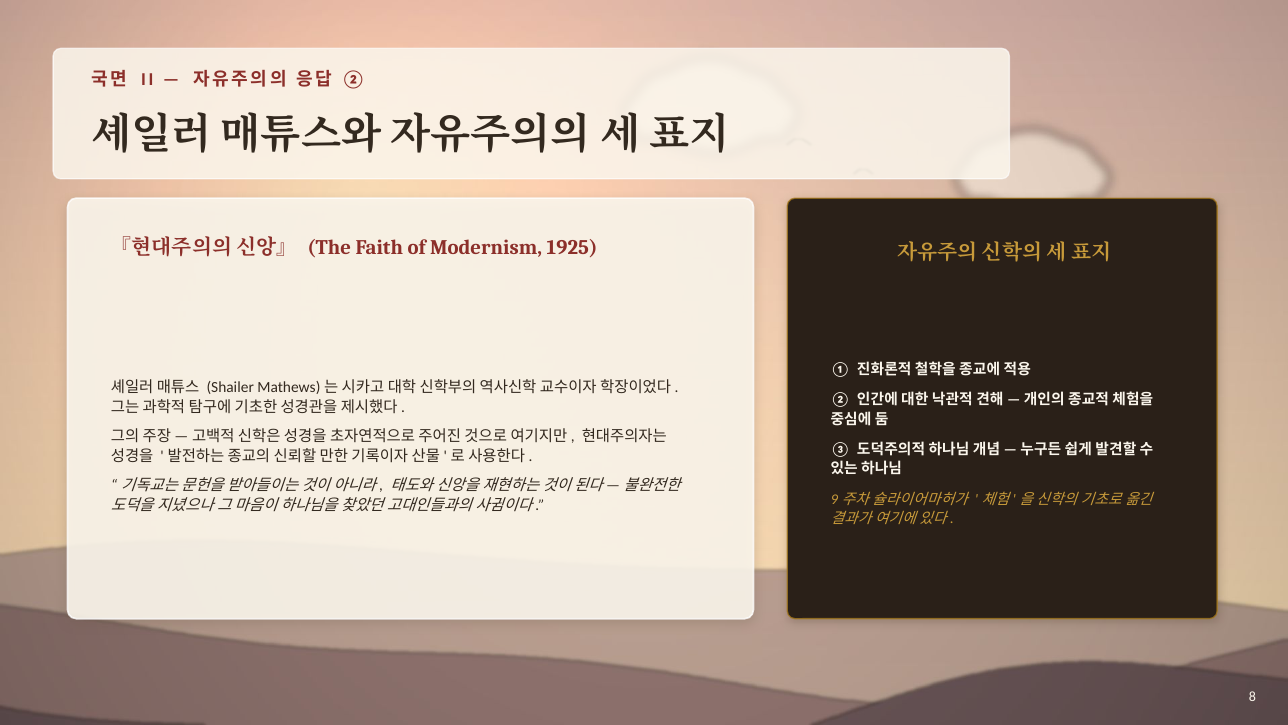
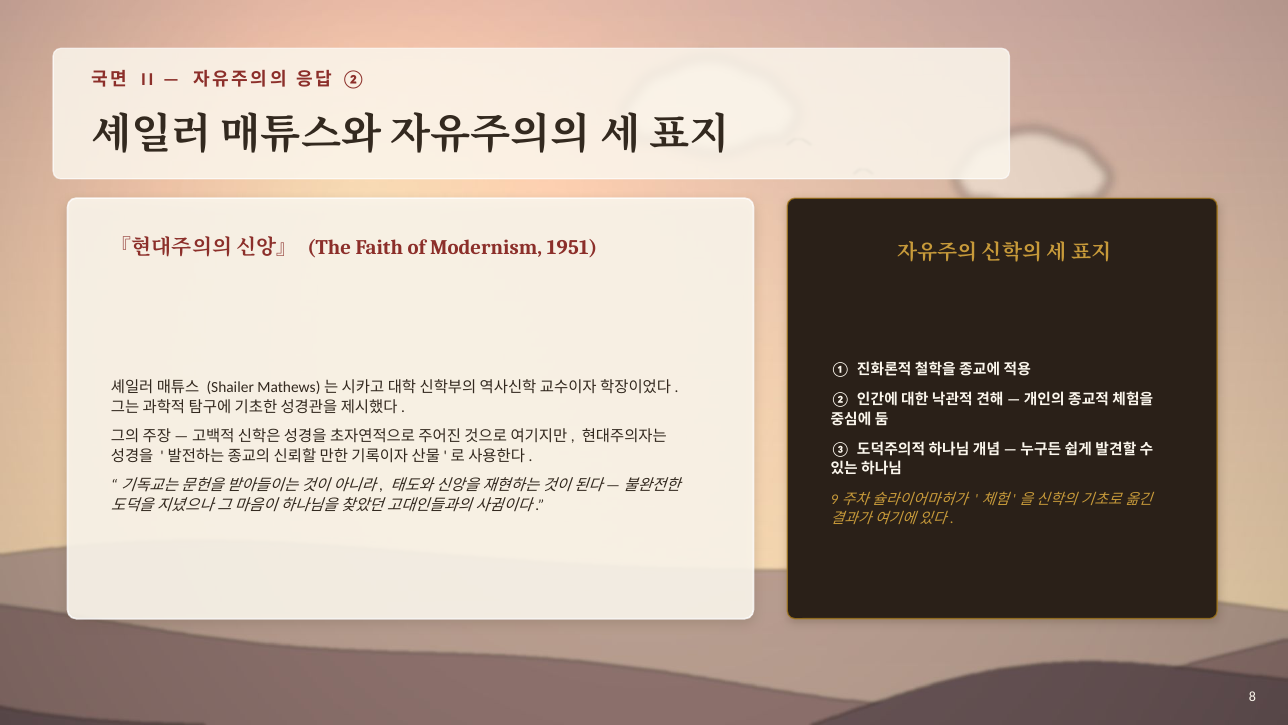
1925: 1925 -> 1951
